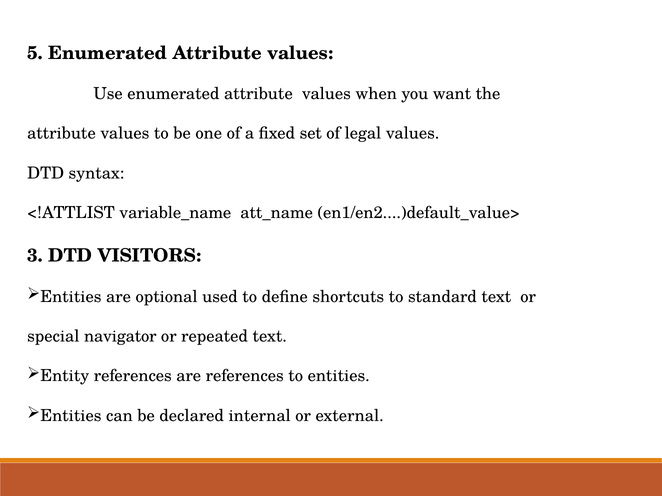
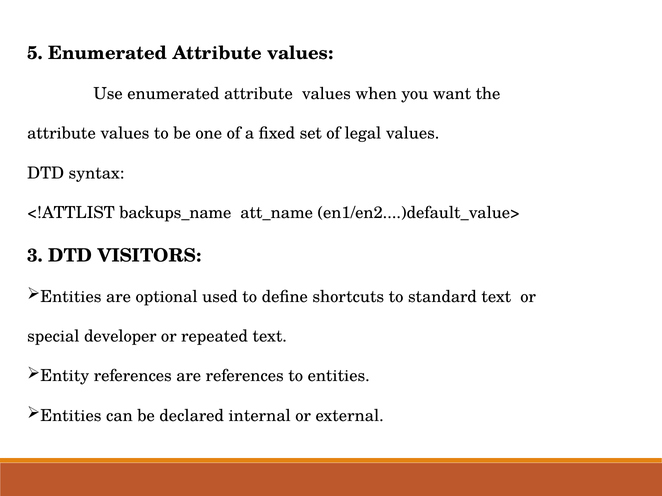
variable_name: variable_name -> backups_name
navigator: navigator -> developer
